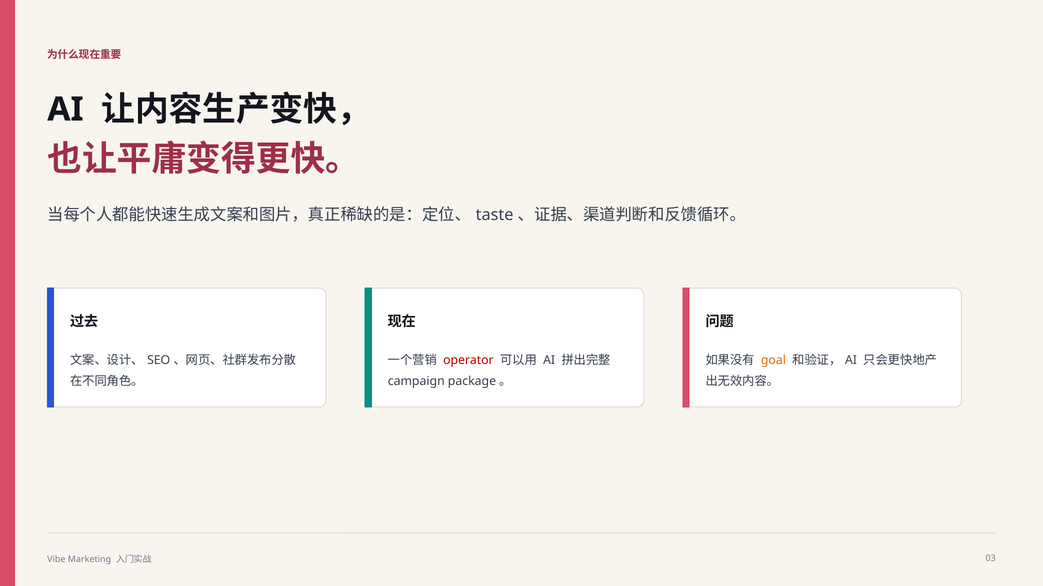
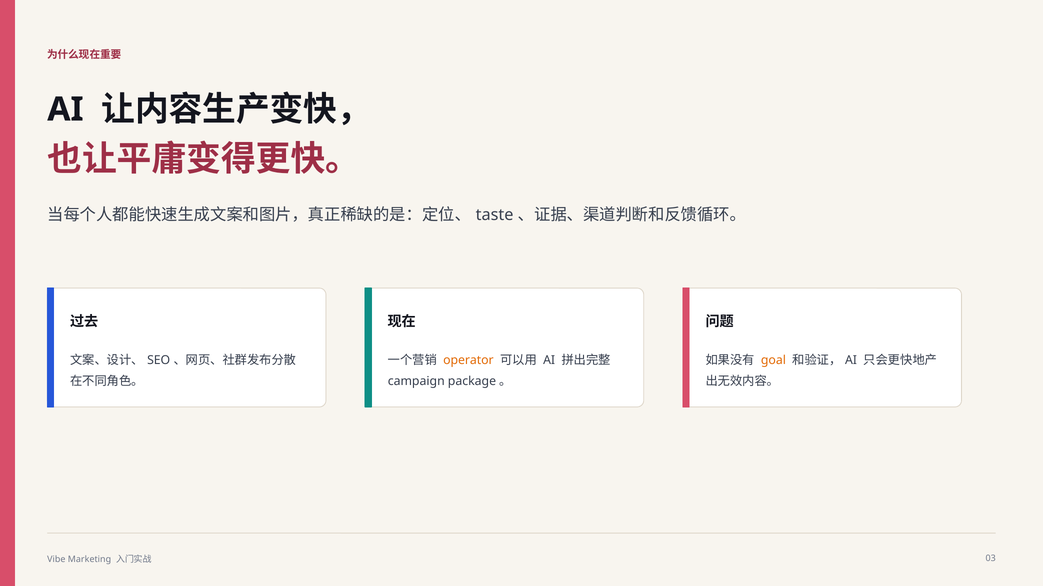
operator colour: red -> orange
